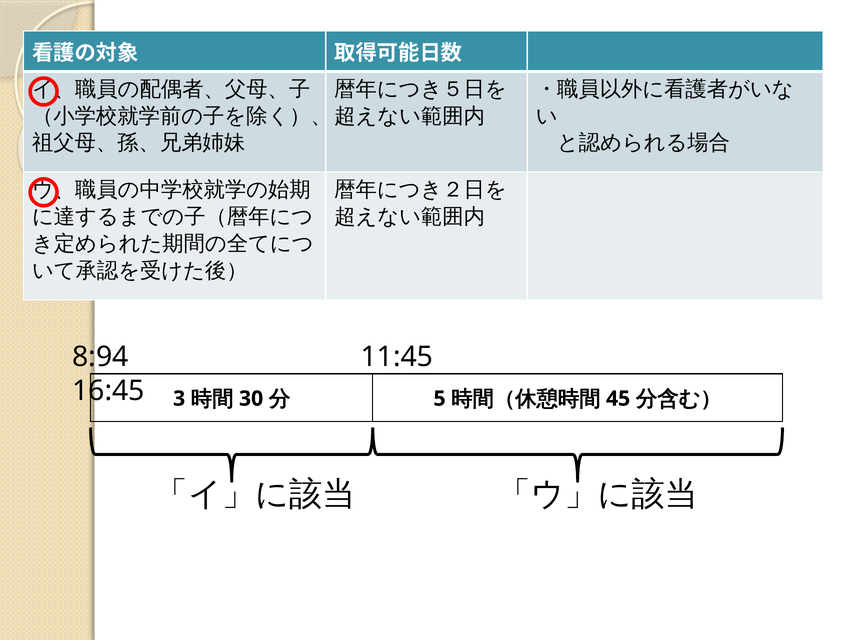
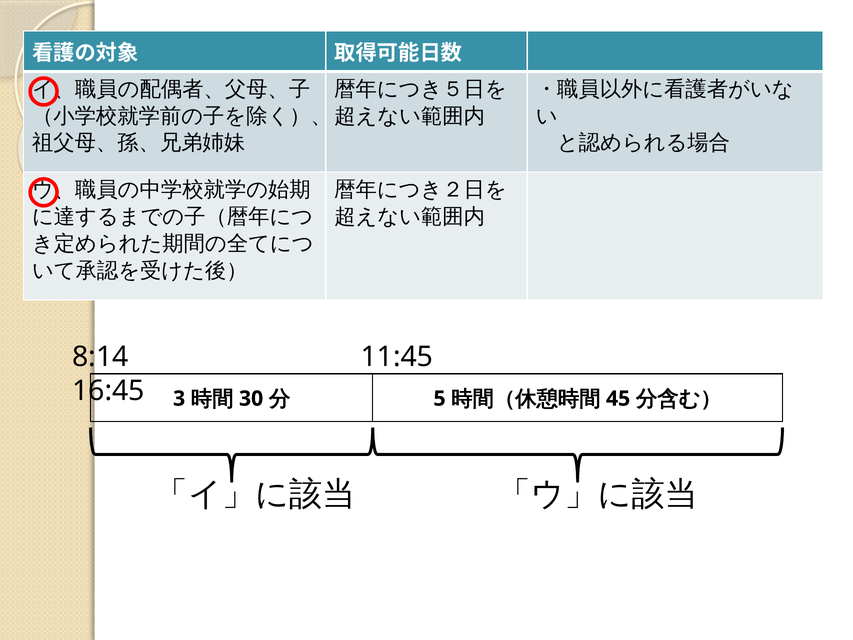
8:94: 8:94 -> 8:14
